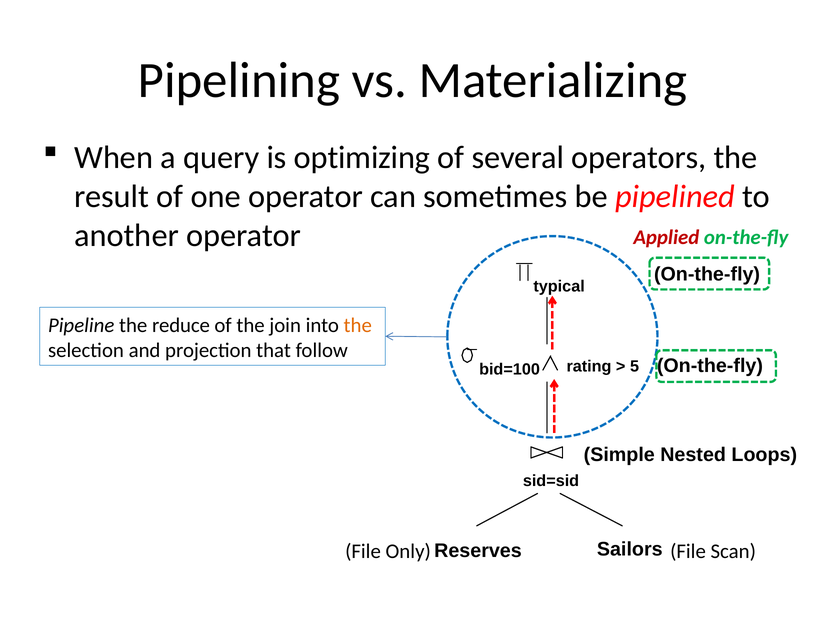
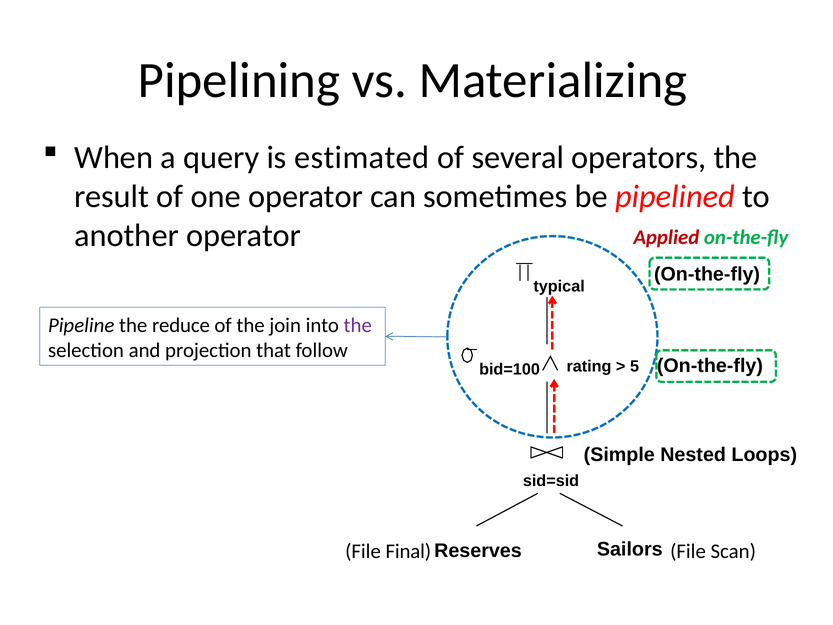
optimizing: optimizing -> estimated
the at (358, 325) colour: orange -> purple
Only: Only -> Final
